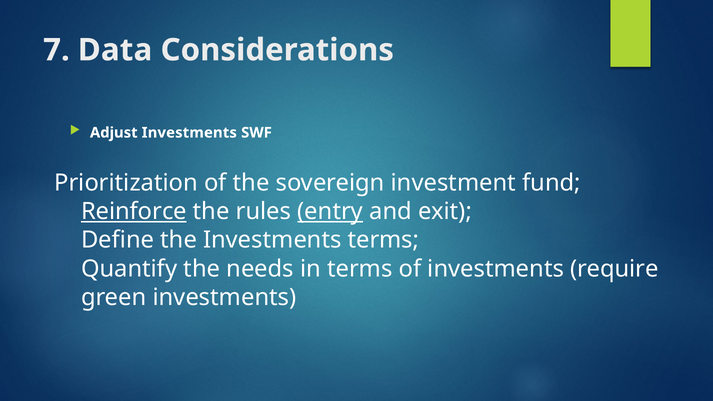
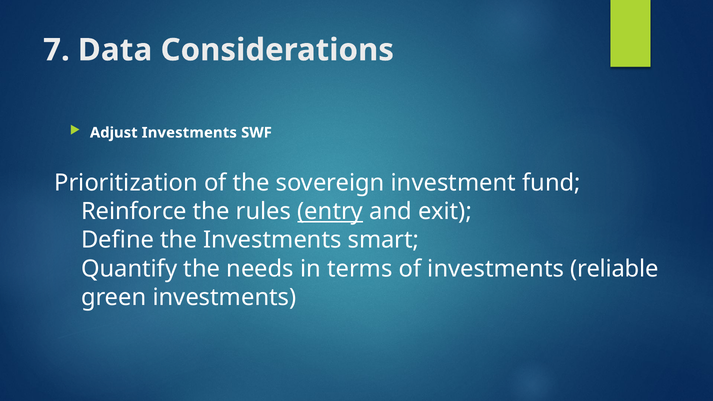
Reinforce underline: present -> none
Investments terms: terms -> smart
require: require -> reliable
